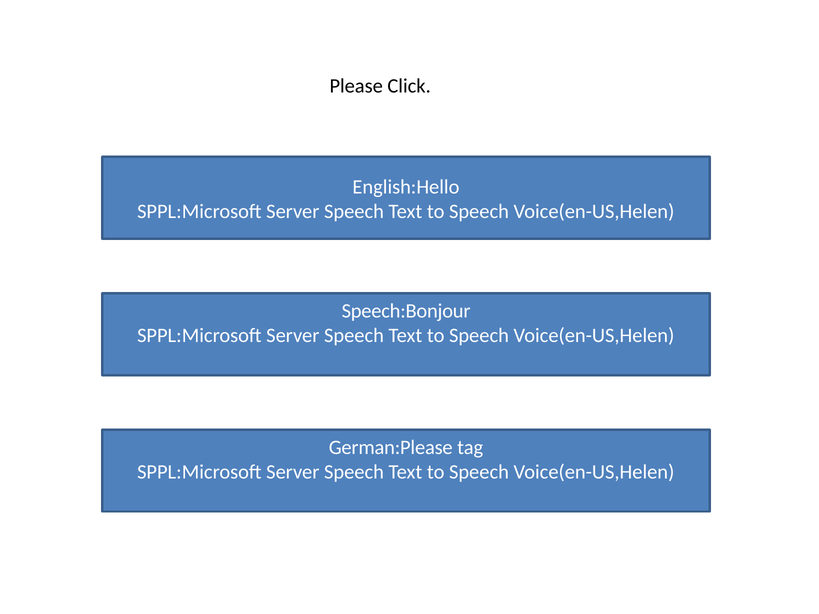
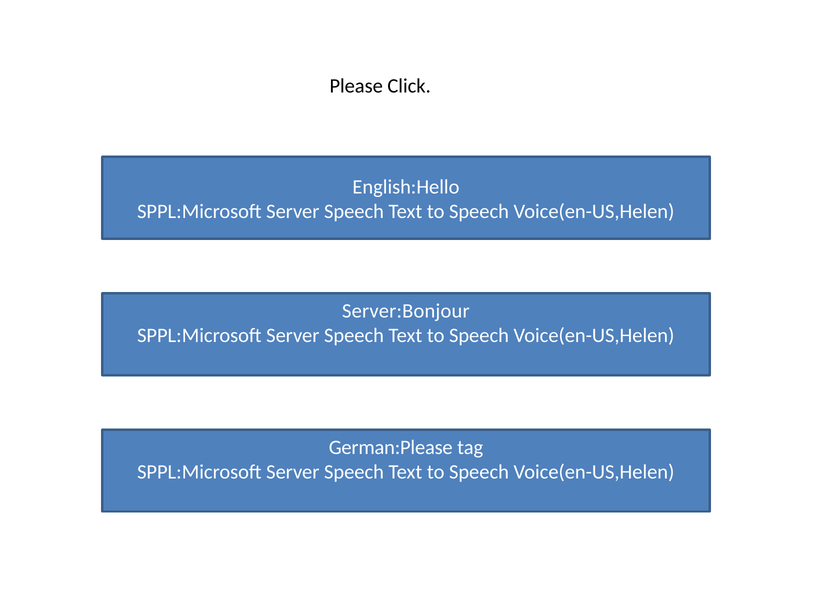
Speech:Bonjour: Speech:Bonjour -> Server:Bonjour
